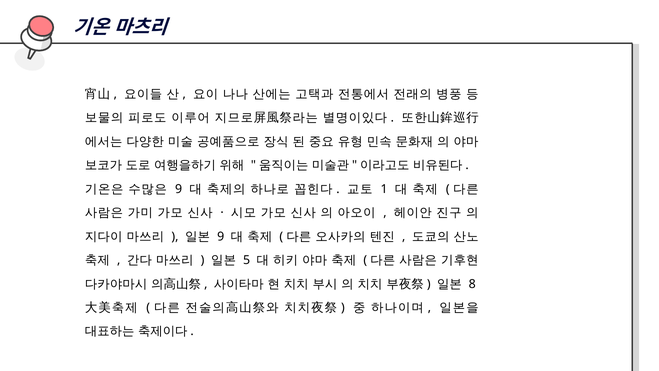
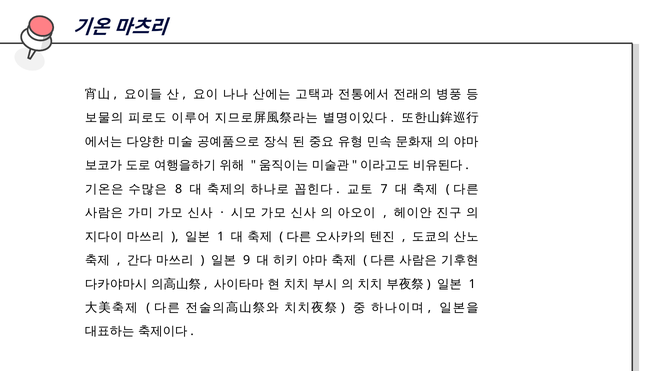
9 at (179, 189): 9 -> 8
1: 1 -> 7
9 at (221, 236): 9 -> 1
5: 5 -> 9
8 at (472, 284): 8 -> 1
